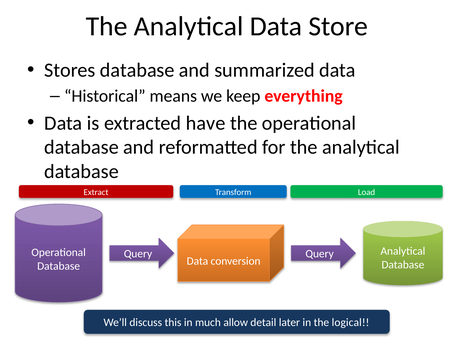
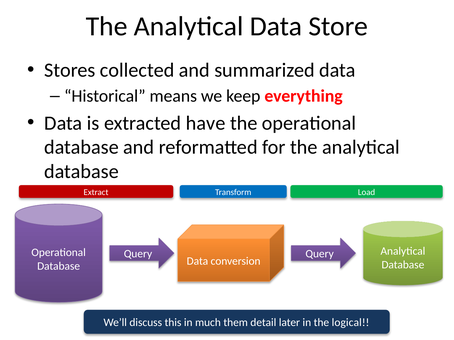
Stores database: database -> collected
allow: allow -> them
